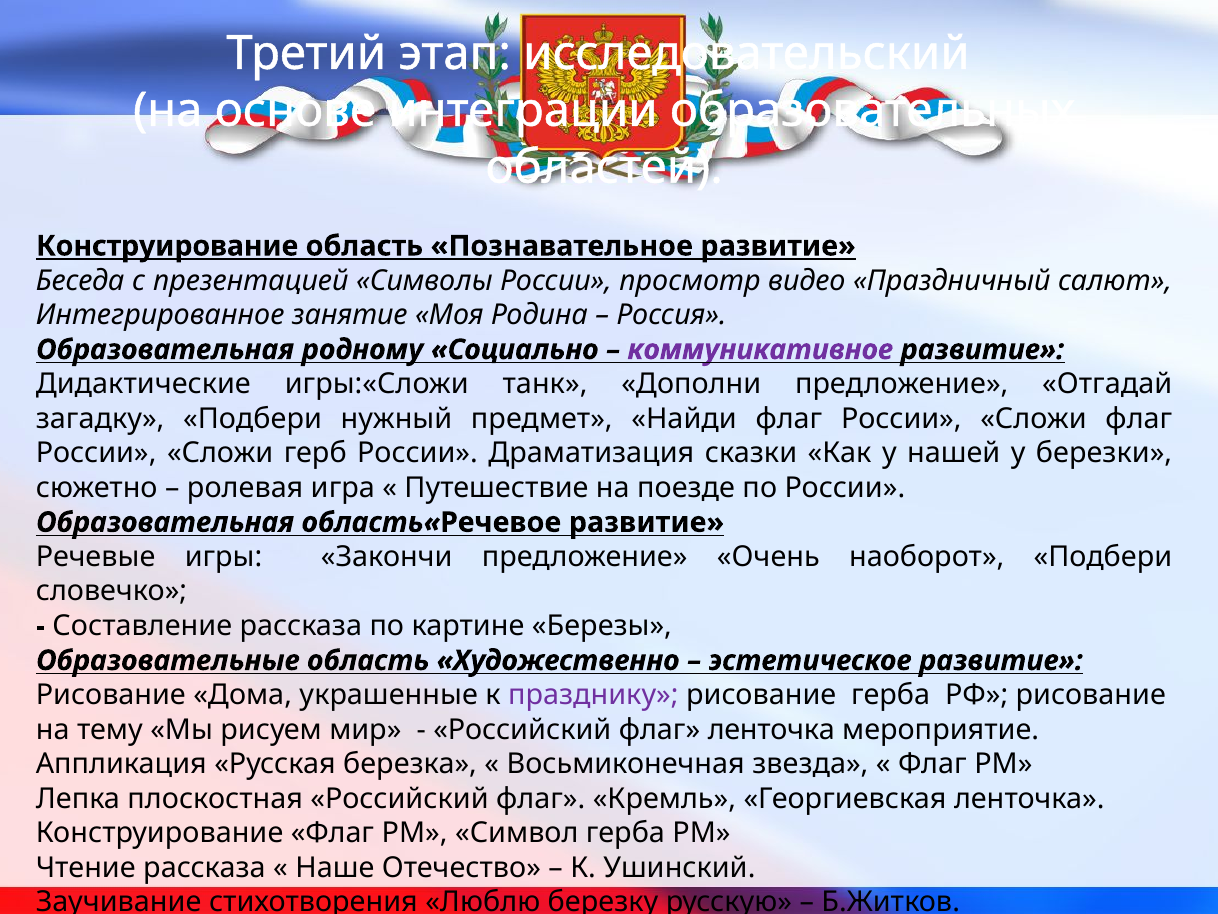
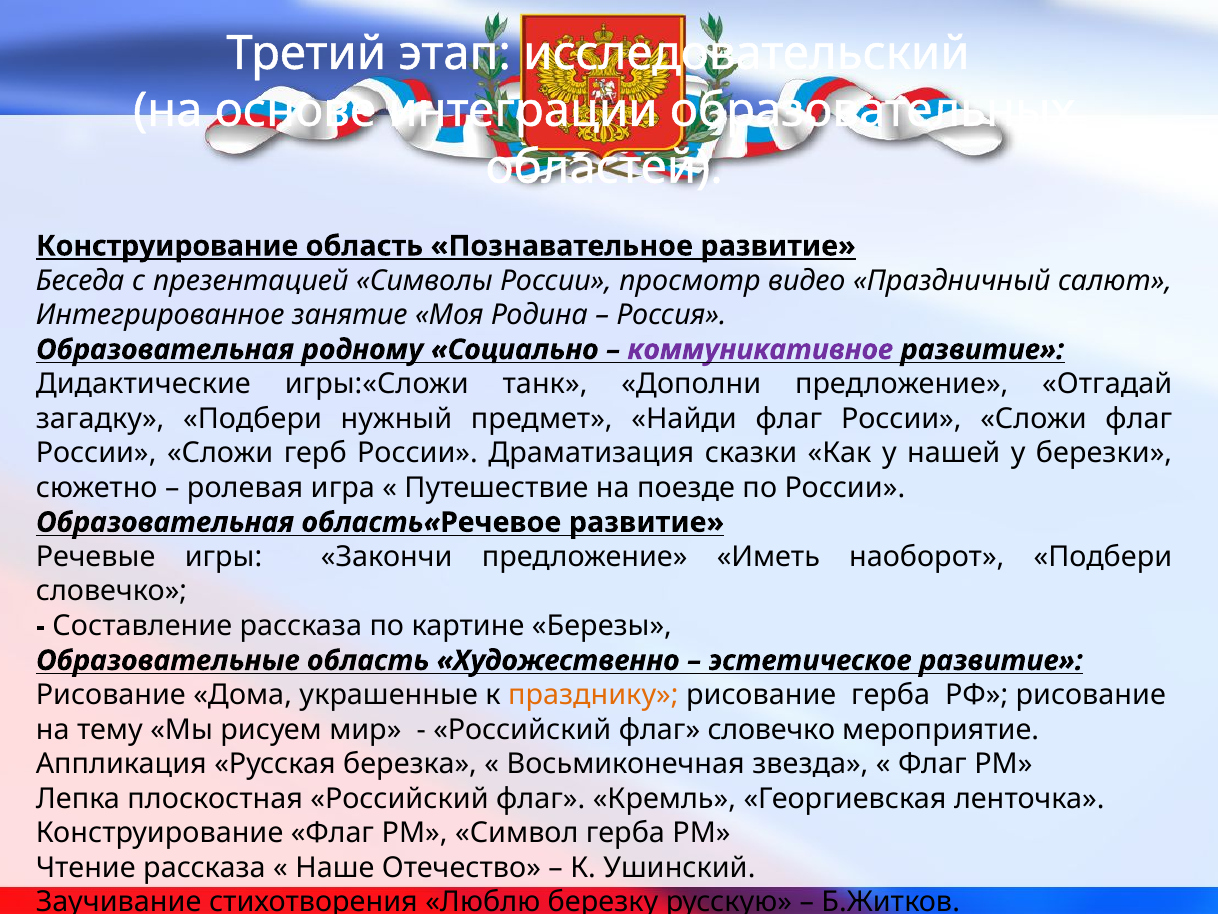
Очень: Очень -> Иметь
празднику colour: purple -> orange
флаг ленточка: ленточка -> словечко
